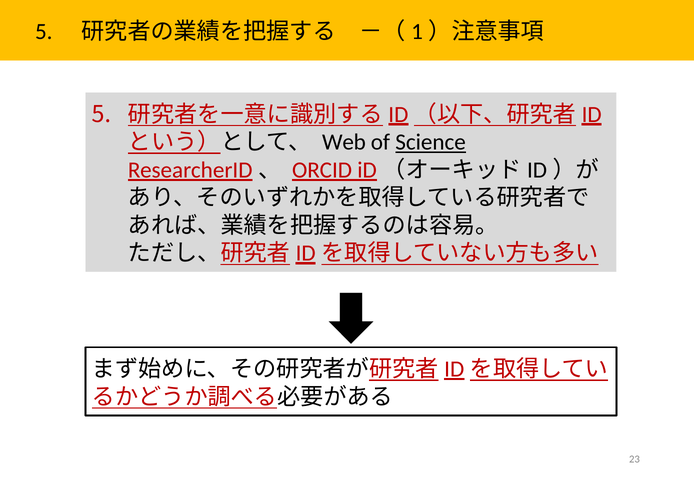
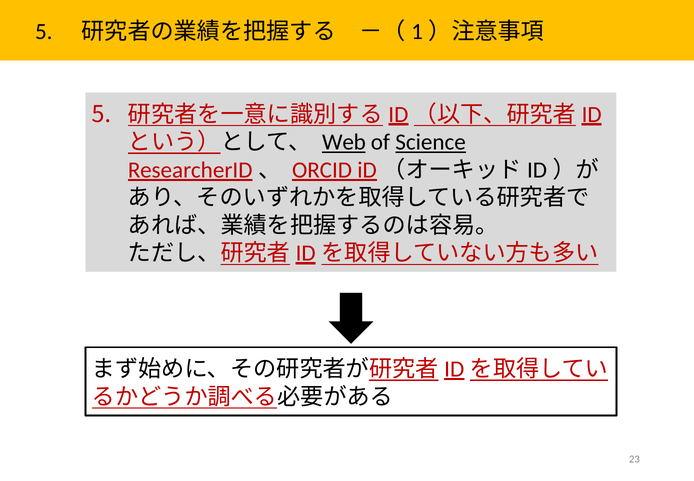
Web underline: none -> present
